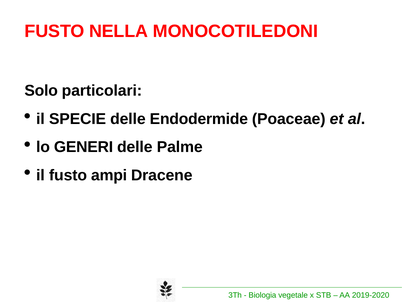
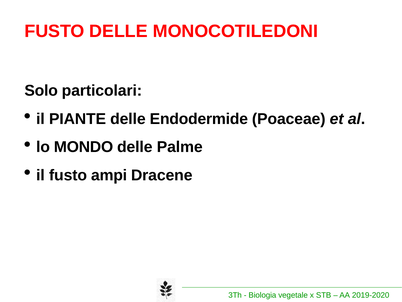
FUSTO NELLA: NELLA -> DELLE
SPECIE: SPECIE -> PIANTE
GENERI: GENERI -> MONDO
